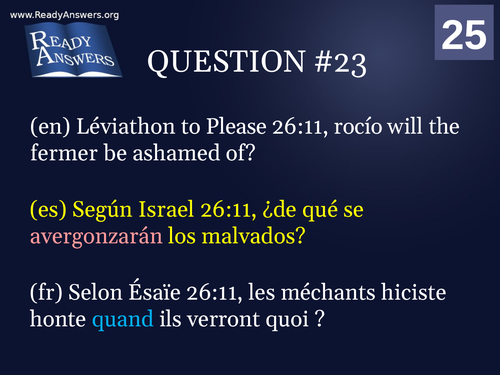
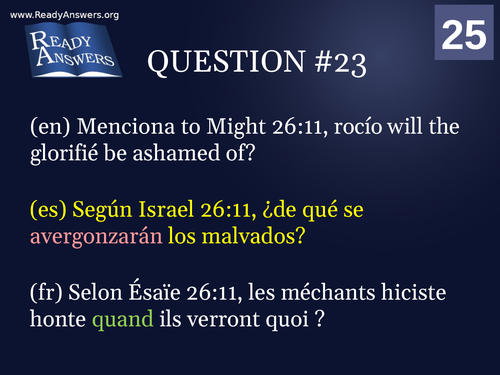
Léviathon: Léviathon -> Menciona
Please: Please -> Might
fermer: fermer -> glorifié
quand colour: light blue -> light green
